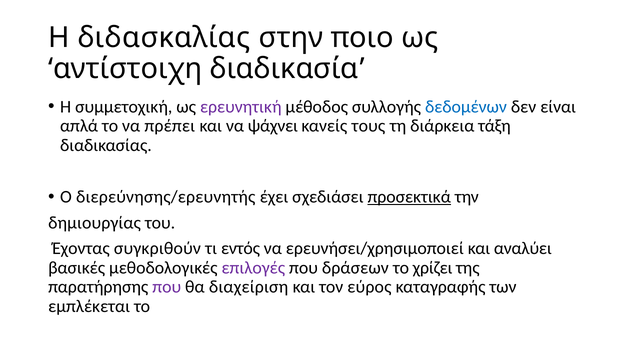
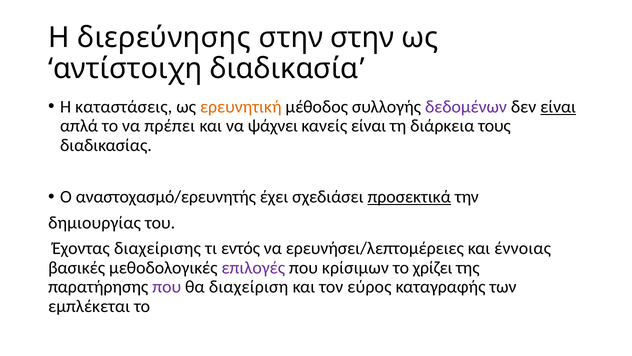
διδασκαλίας: διδασκαλίας -> διερεύνησης
στην ποιο: ποιο -> στην
συμμετοχική: συμμετοχική -> καταστάσεις
ερευνητική colour: purple -> orange
δεδομένων colour: blue -> purple
είναι at (558, 107) underline: none -> present
κανείς τους: τους -> είναι
τάξη: τάξη -> τους
διερεύνησης/ερευνητής: διερεύνησης/ερευνητής -> αναστοχασμό/ερευνητής
συγκριθούν: συγκριθούν -> διαχείρισης
ερευνήσει/χρησιμοποιεί: ερευνήσει/χρησιμοποιεί -> ερευνήσει/λεπτομέρειες
αναλύει: αναλύει -> έννοιας
δράσεων: δράσεων -> κρίσιμων
